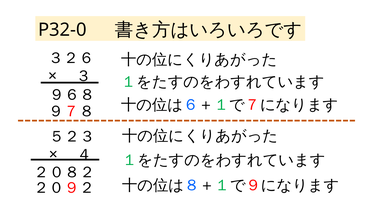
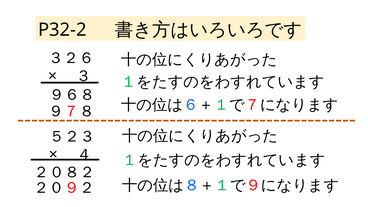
P32-0: P32-0 -> P32-2
